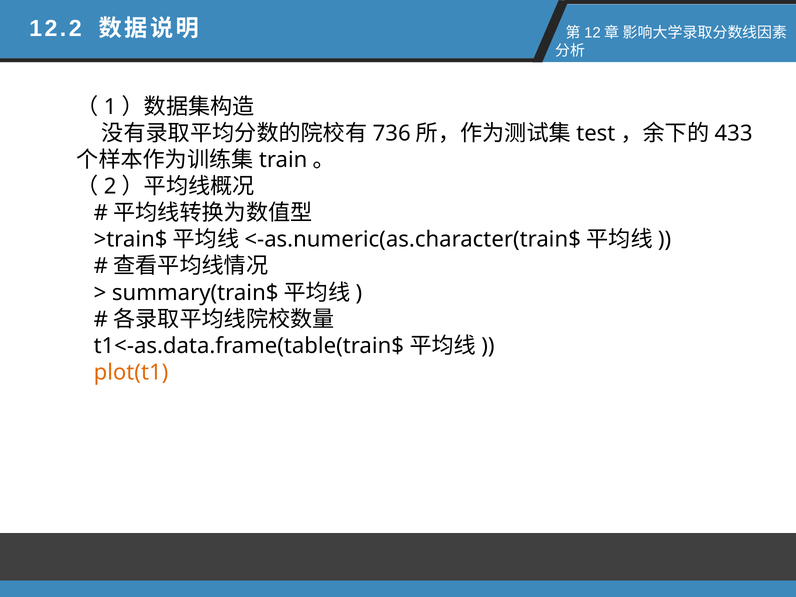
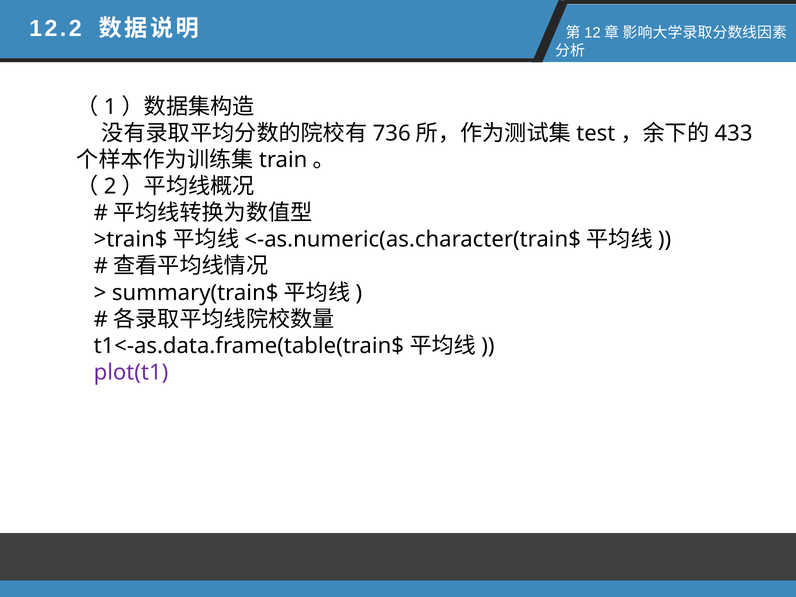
plot(t1 colour: orange -> purple
